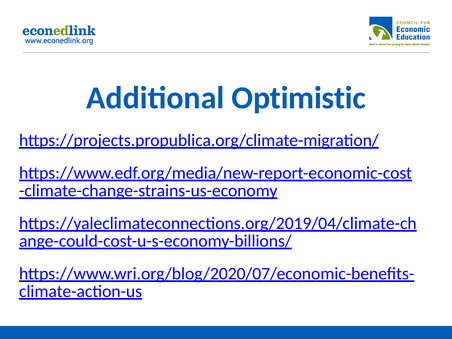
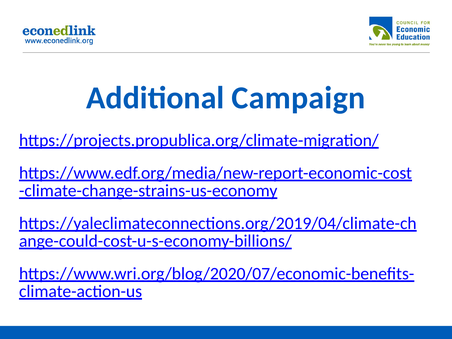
Optimistic: Optimistic -> Campaign
